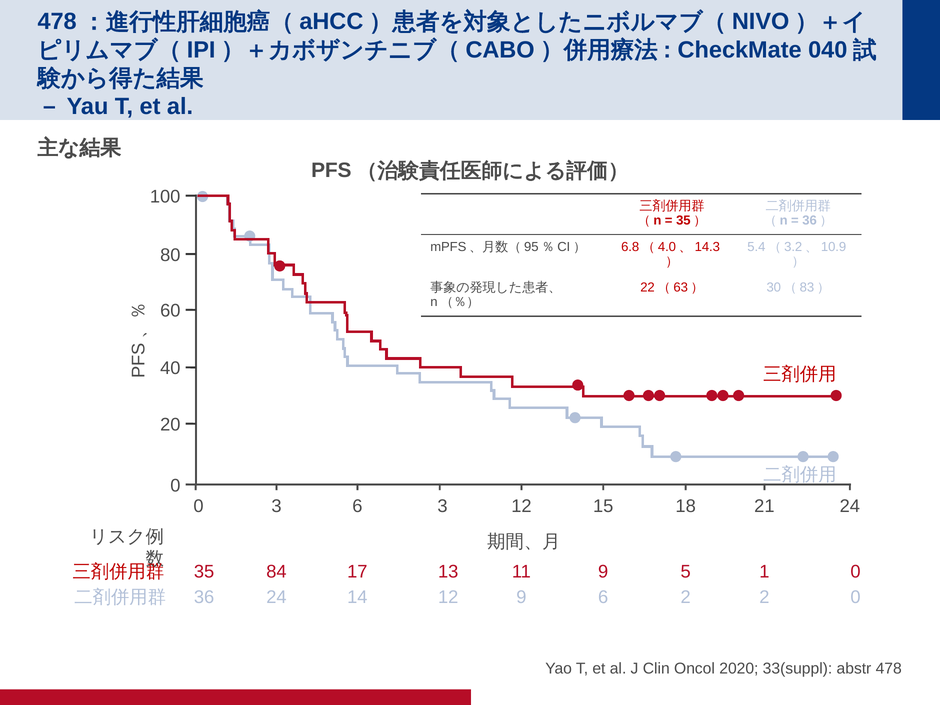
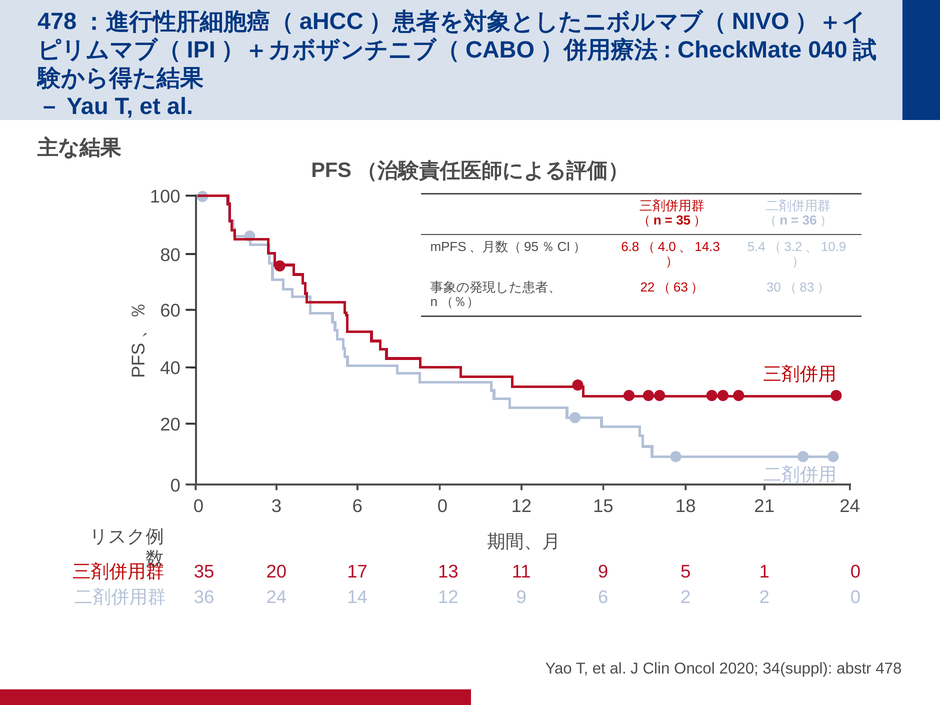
3 at (443, 506): 3 -> 0
84 at (276, 572): 84 -> 20
33(suppl: 33(suppl -> 34(suppl
